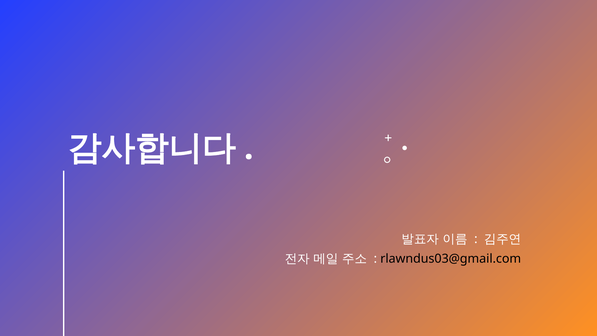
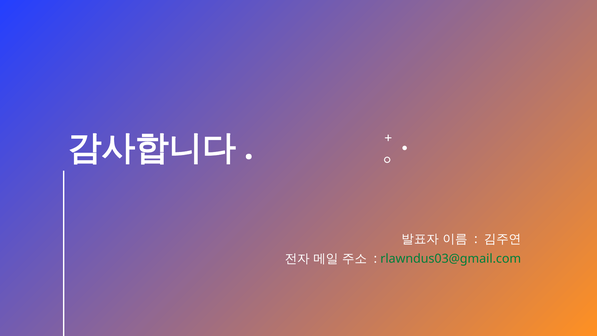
rlawndus03@gmail.com colour: black -> green
